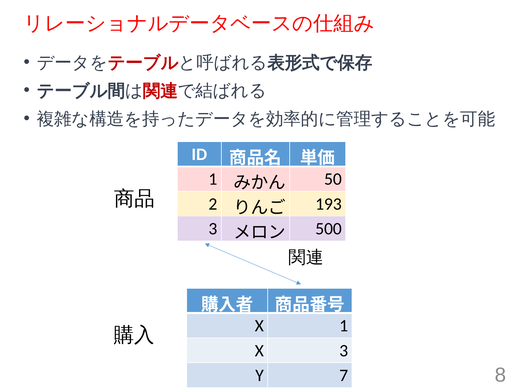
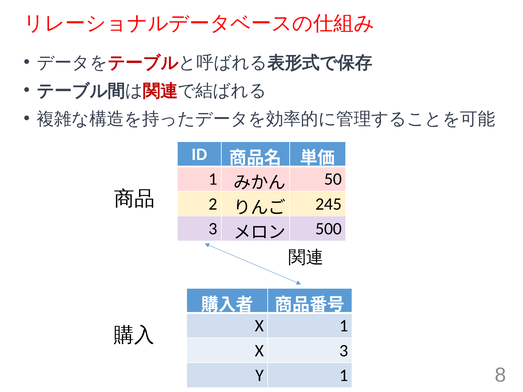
193: 193 -> 245
Y 7: 7 -> 1
